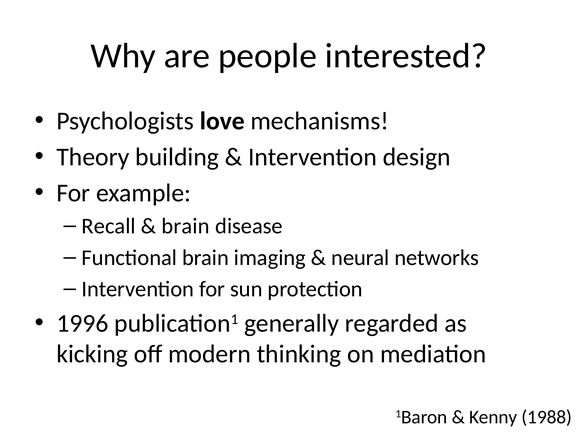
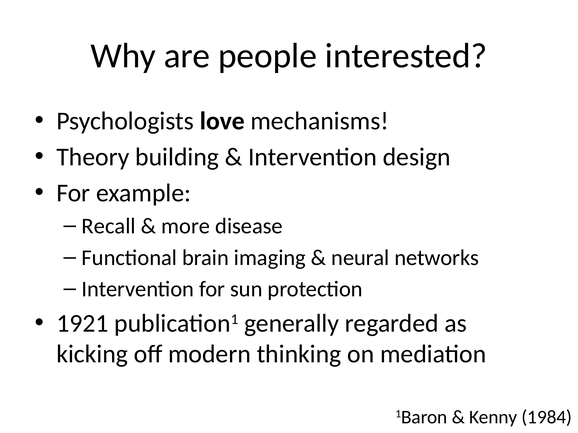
brain at (186, 226): brain -> more
1996: 1996 -> 1921
1988: 1988 -> 1984
